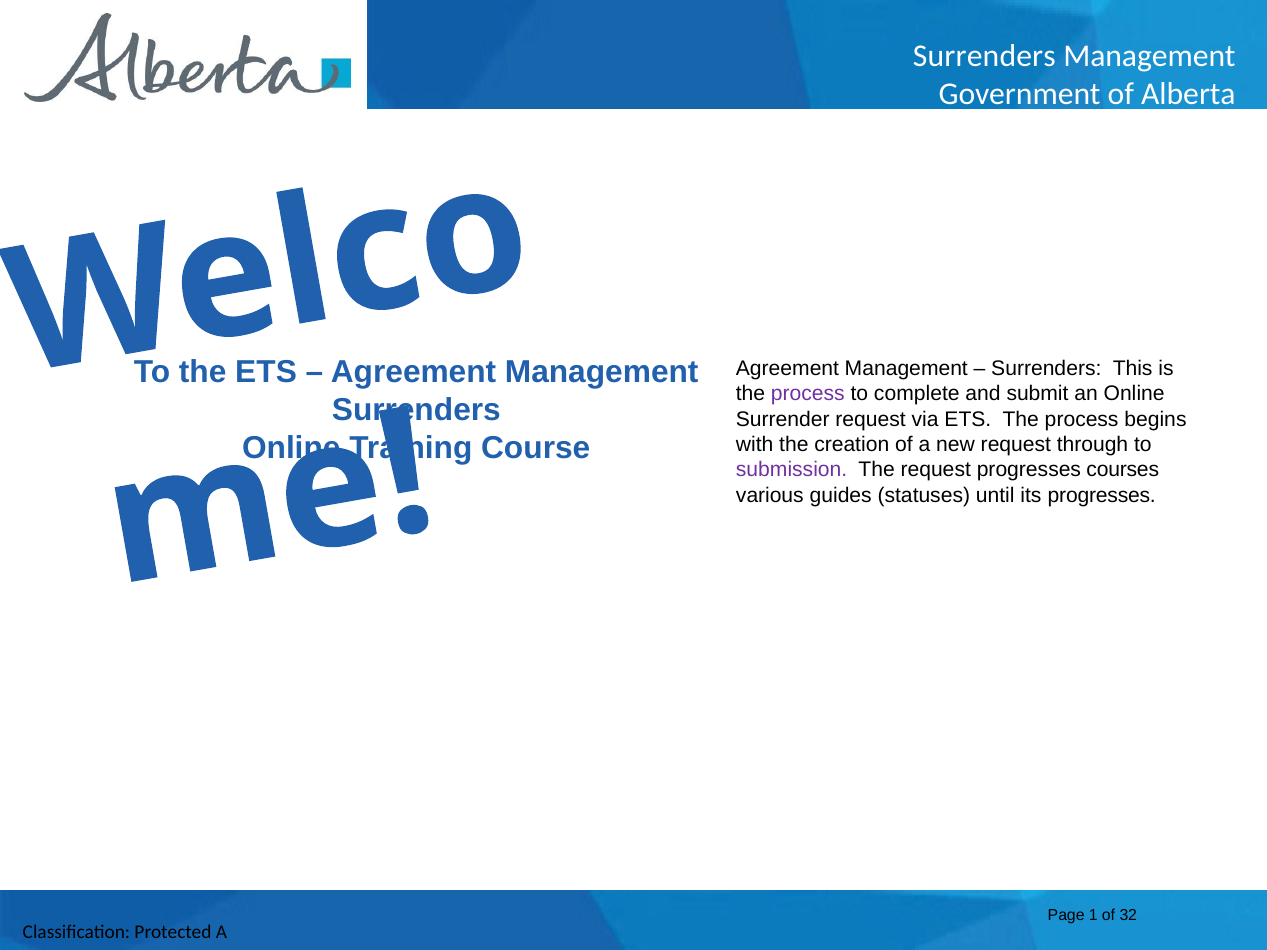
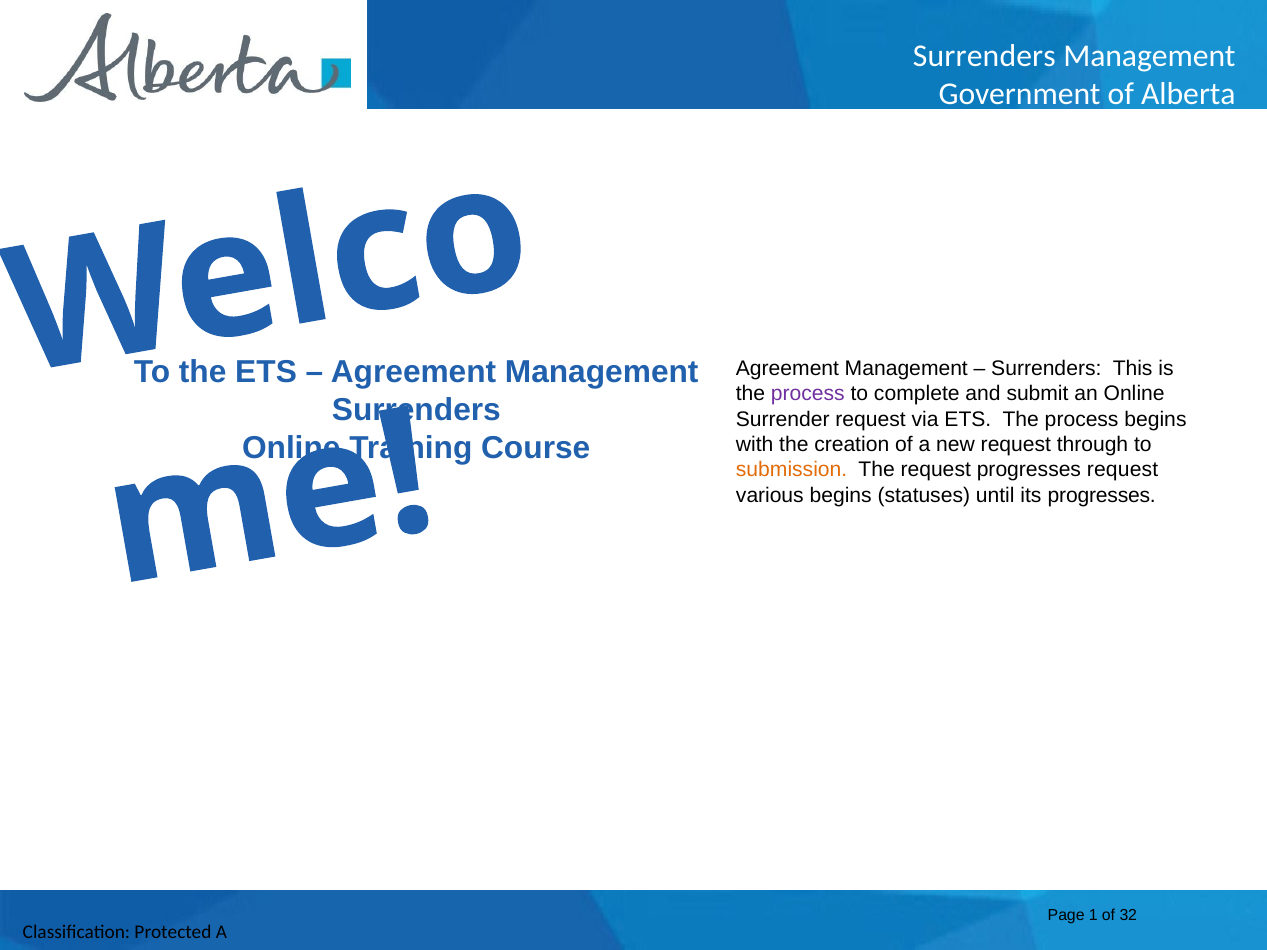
submission colour: purple -> orange
progresses courses: courses -> request
various guides: guides -> begins
